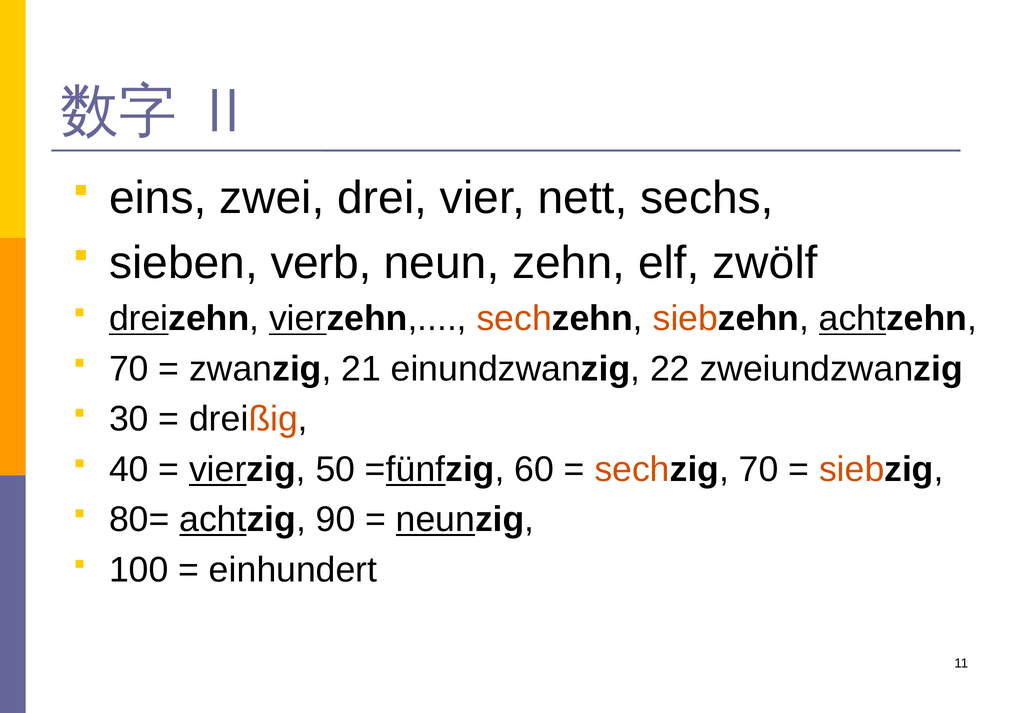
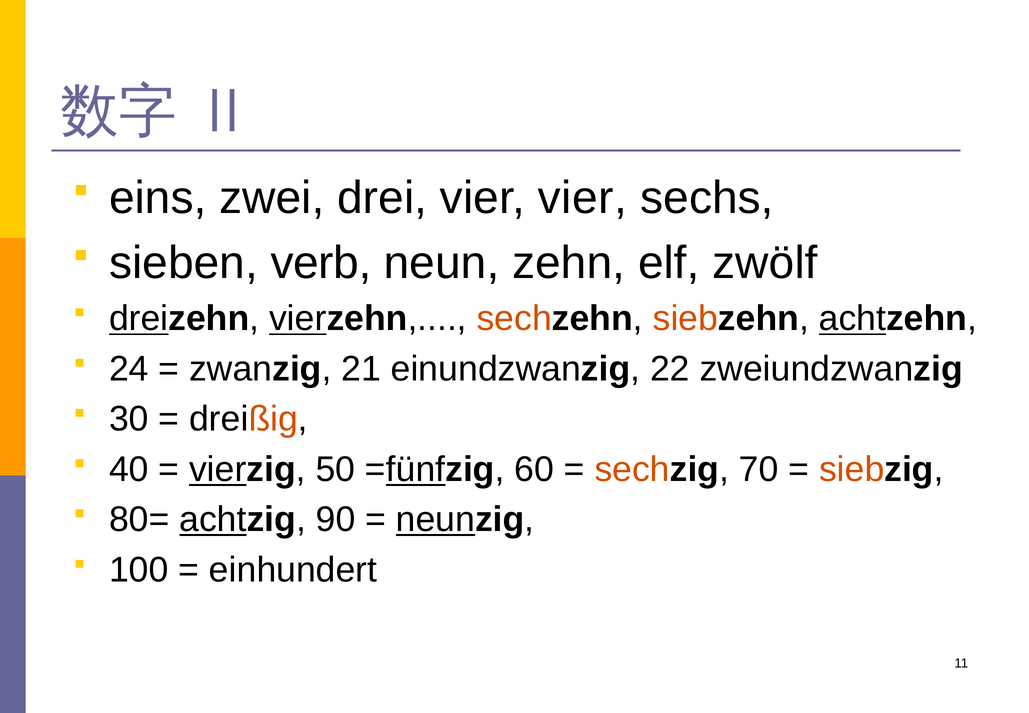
vier nett: nett -> vier
70 at (129, 369): 70 -> 24
